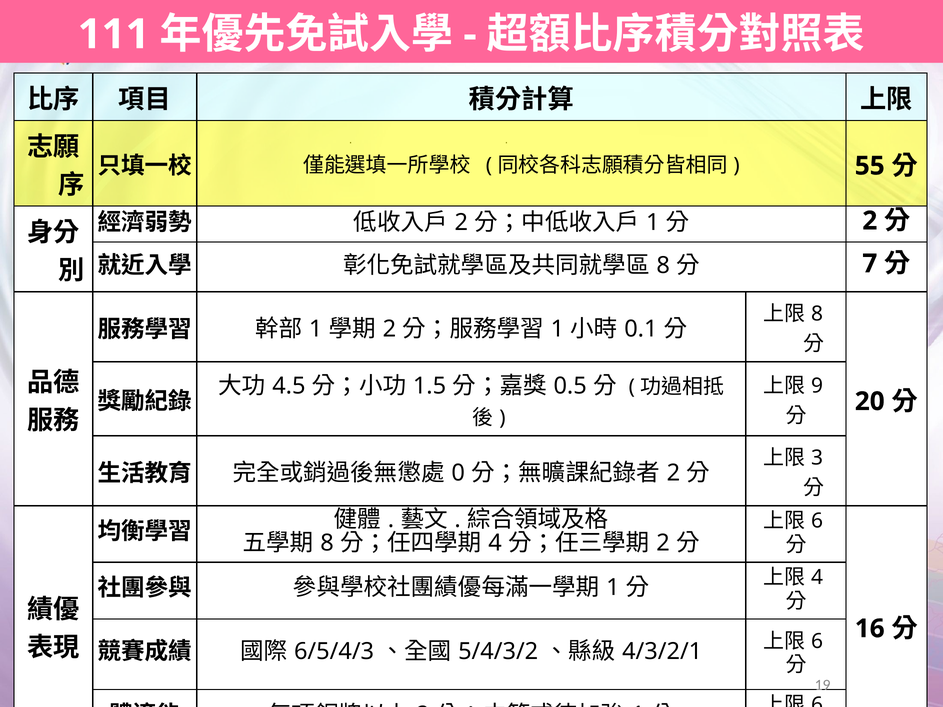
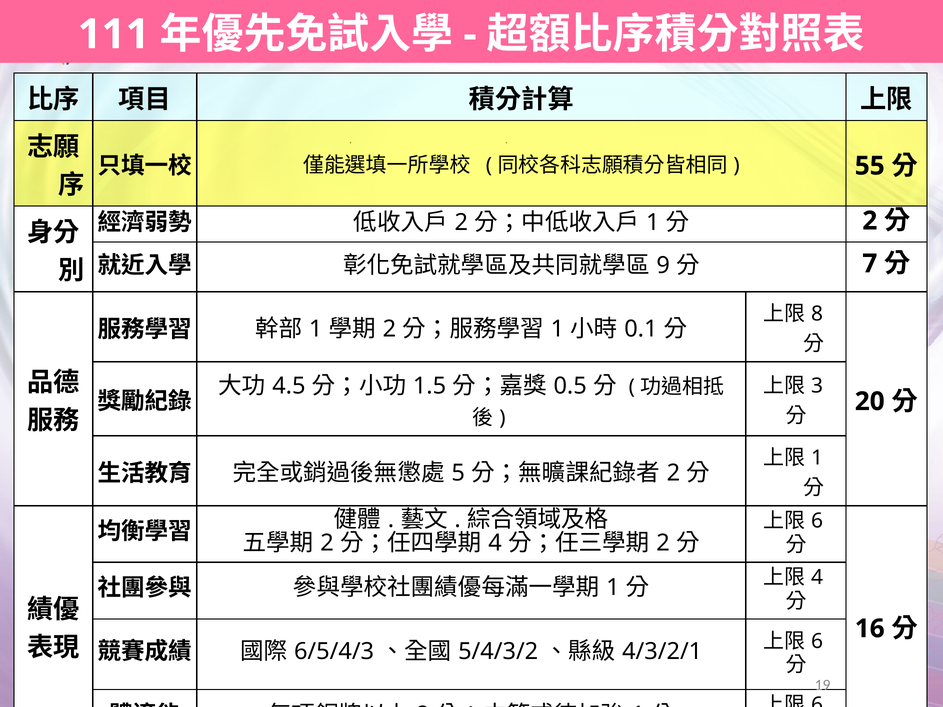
8 at (663, 265): 8 -> 9
9 at (817, 386): 9 -> 3
3 at (817, 458): 3 -> 1
0 at (458, 473): 0 -> 5
8 at (327, 543): 8 -> 2
